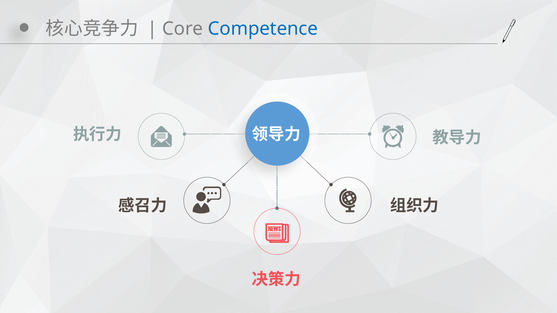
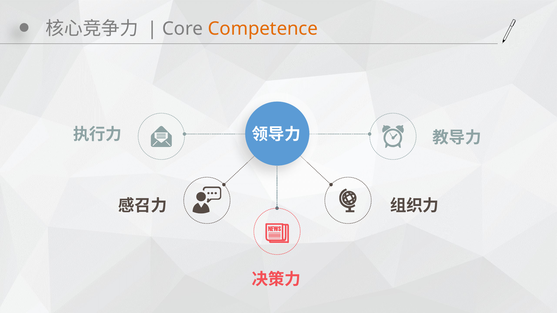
Competence colour: blue -> orange
